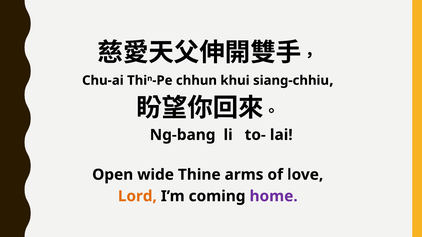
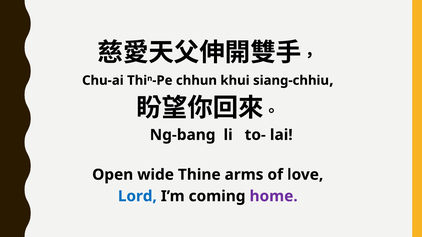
Lord colour: orange -> blue
